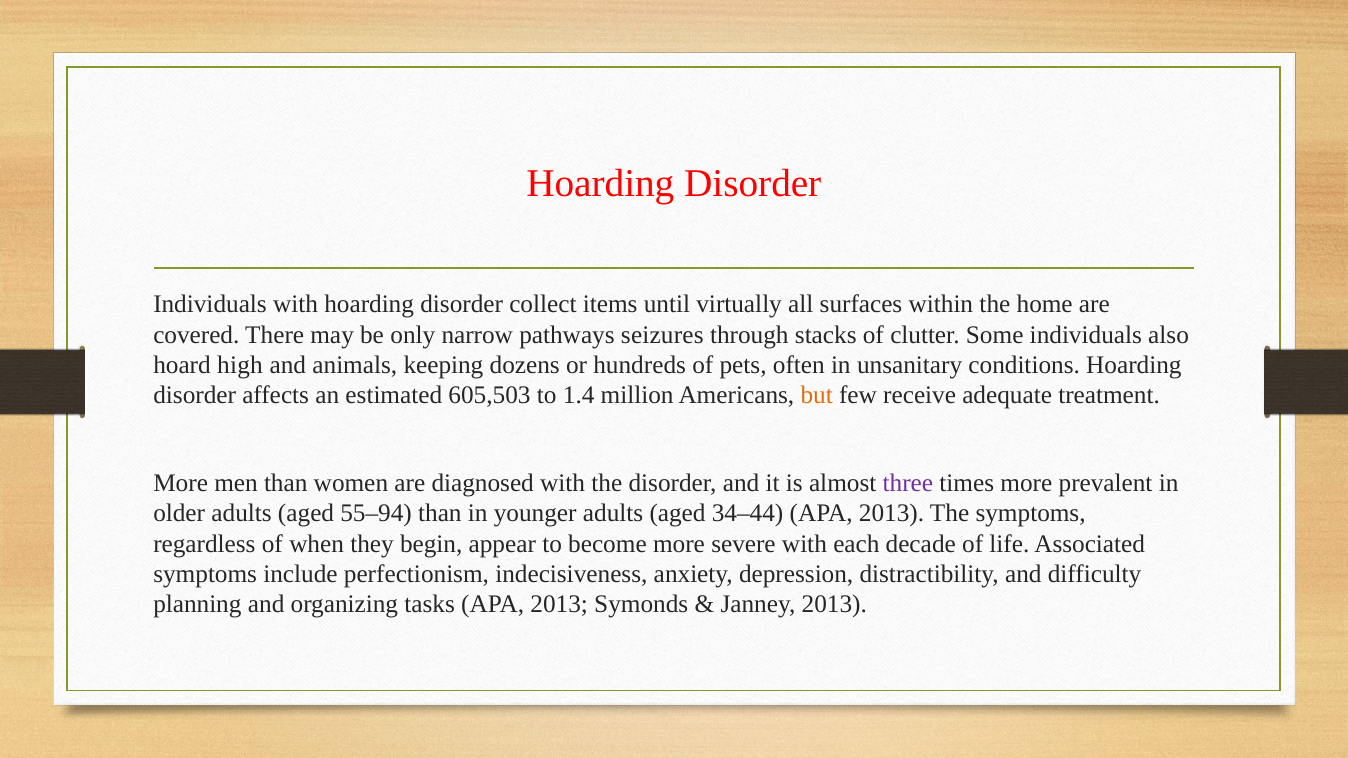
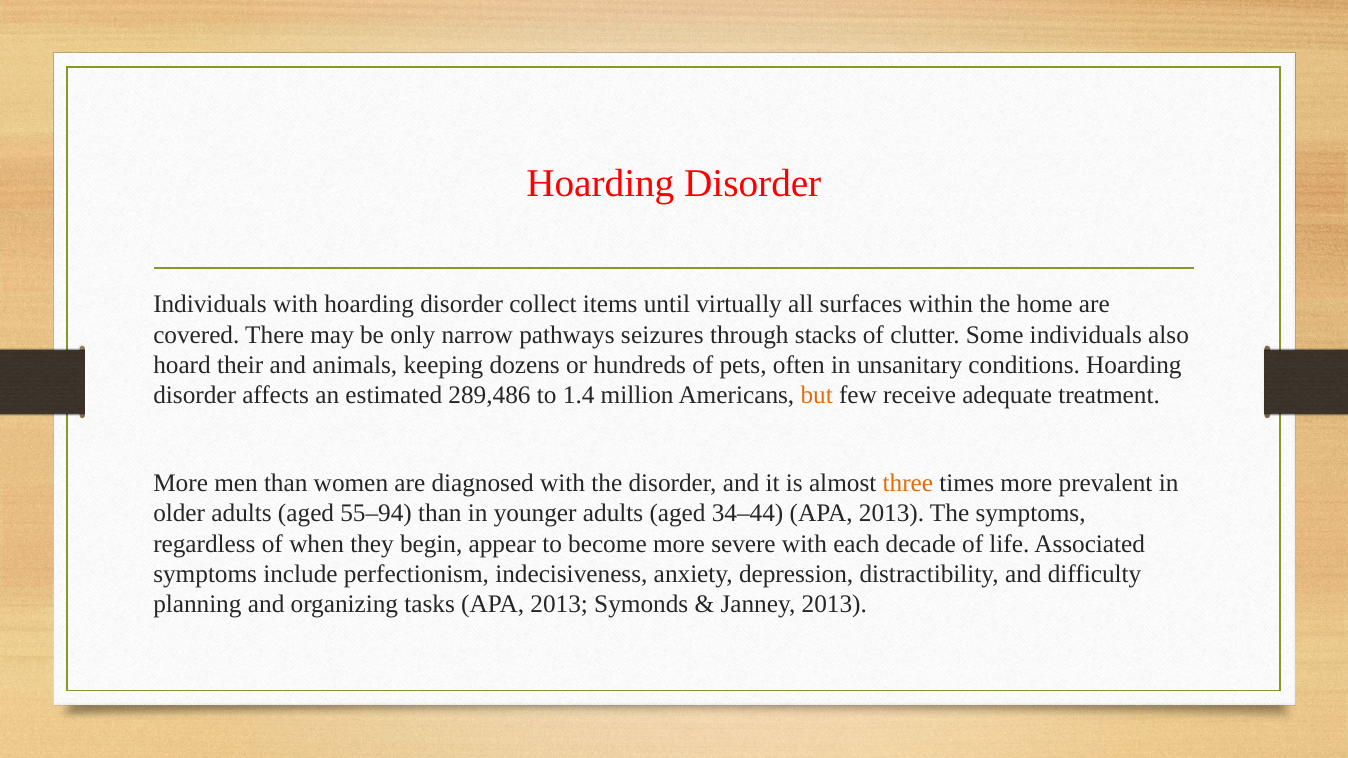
high: high -> their
605,503: 605,503 -> 289,486
three colour: purple -> orange
